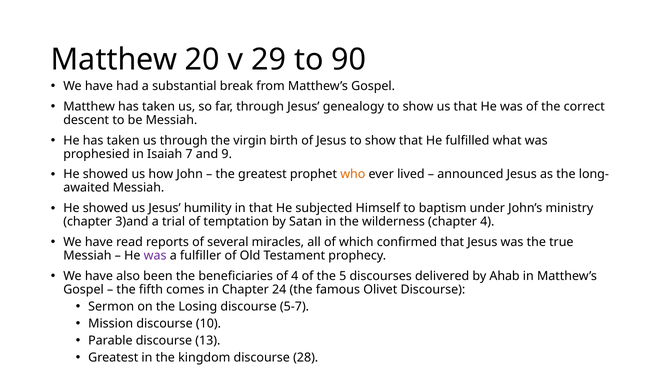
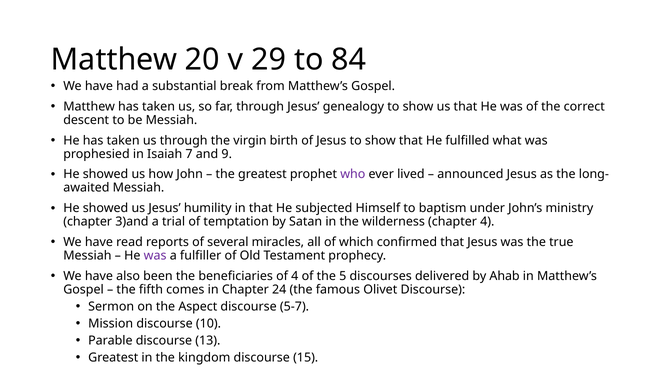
90: 90 -> 84
who colour: orange -> purple
Losing: Losing -> Aspect
28: 28 -> 15
